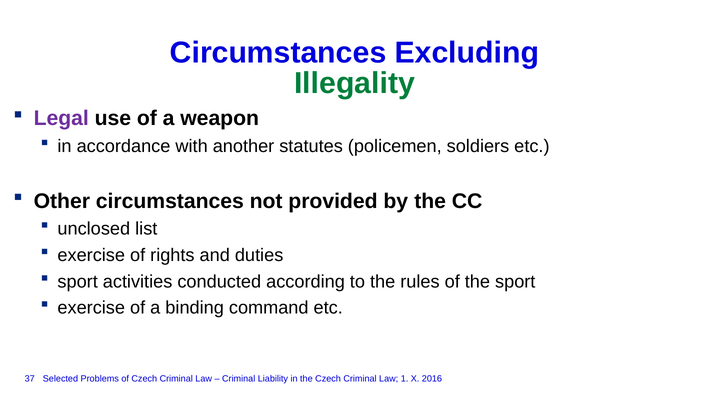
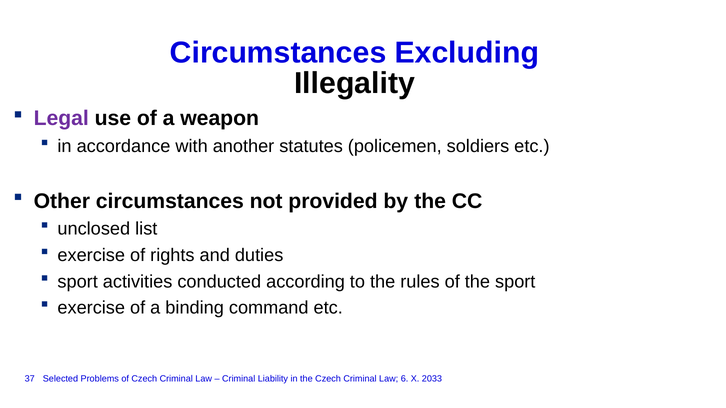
Illegality colour: green -> black
1: 1 -> 6
2016: 2016 -> 2033
